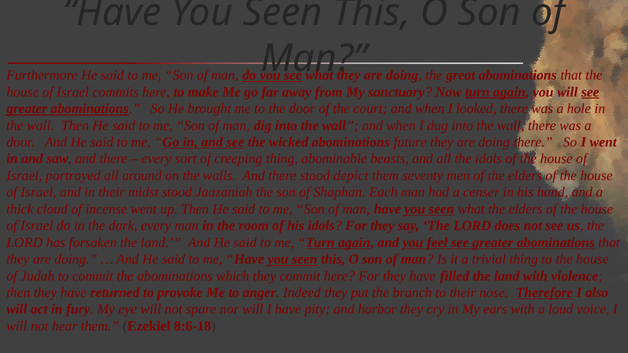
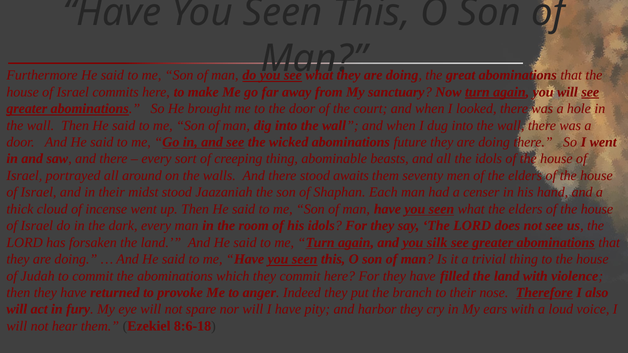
depict: depict -> awaits
feel: feel -> silk
